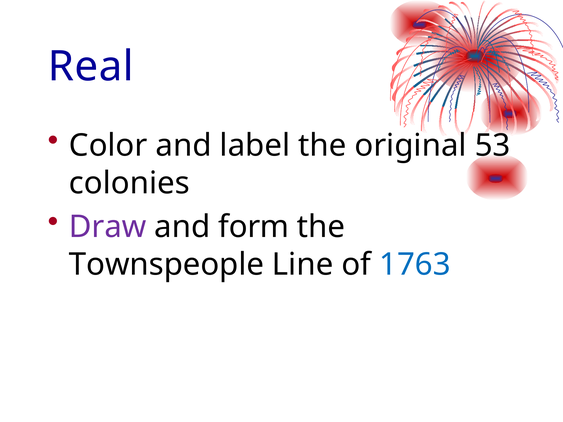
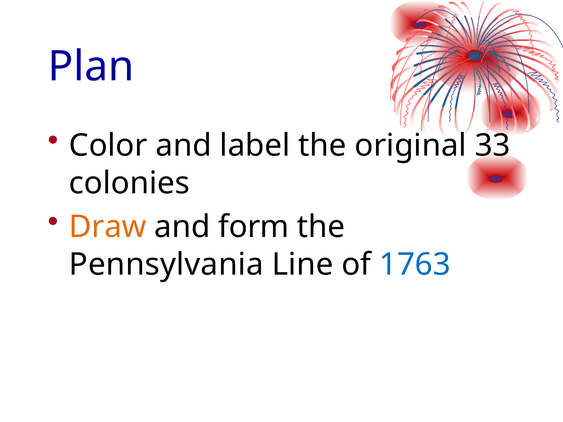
Real: Real -> Plan
53: 53 -> 33
Draw colour: purple -> orange
Townspeople: Townspeople -> Pennsylvania
